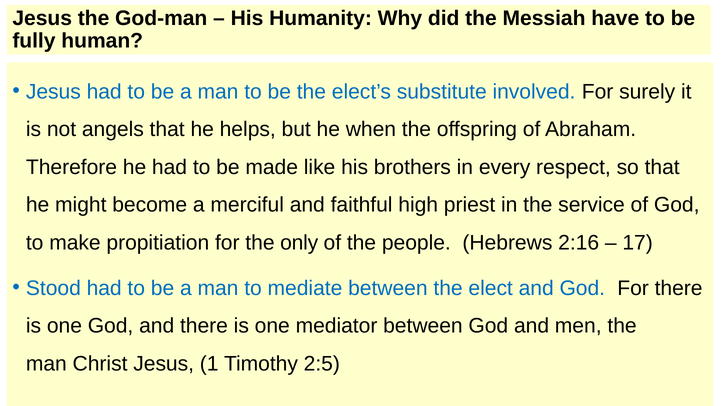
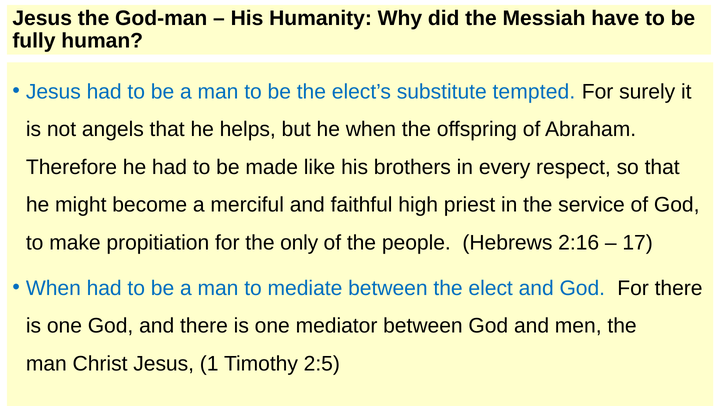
involved: involved -> tempted
Stood at (53, 288): Stood -> When
